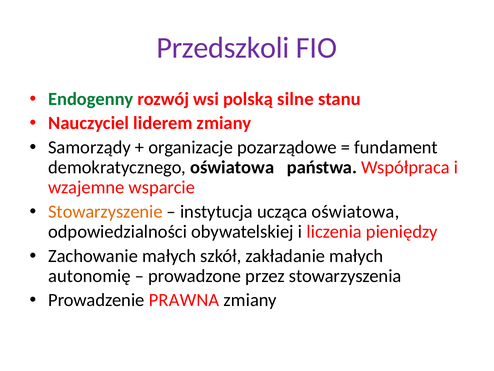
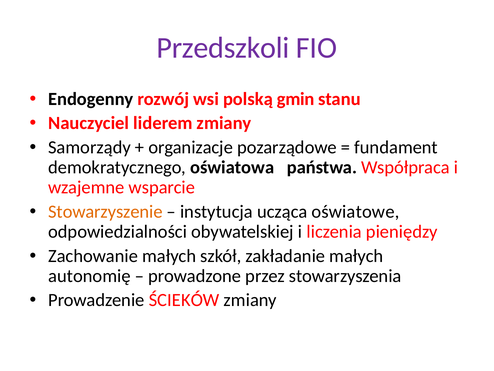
Endogenny colour: green -> black
silne: silne -> gmin
ucząca oświatowa: oświatowa -> oświatowe
PRAWNA: PRAWNA -> ŚCIEKÓW
